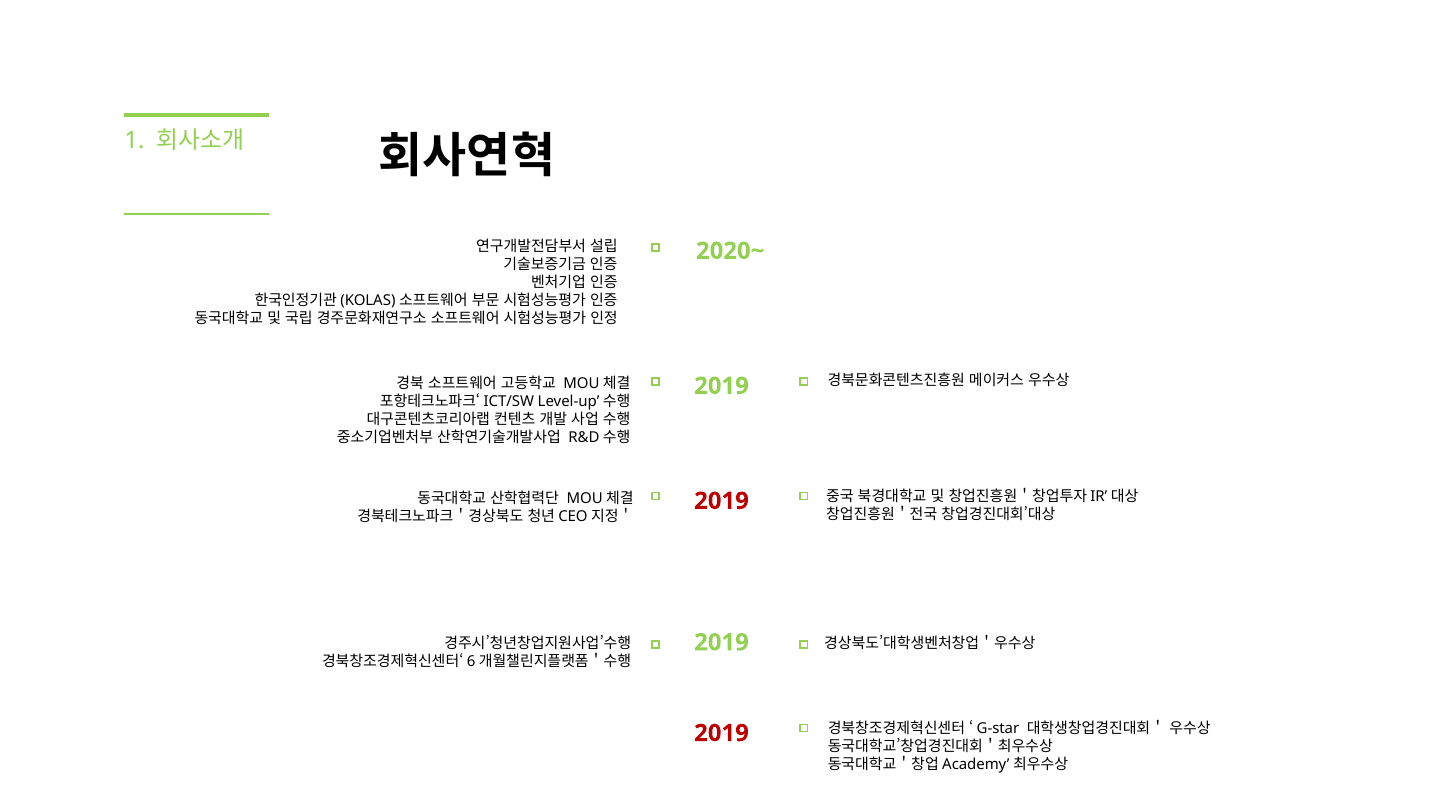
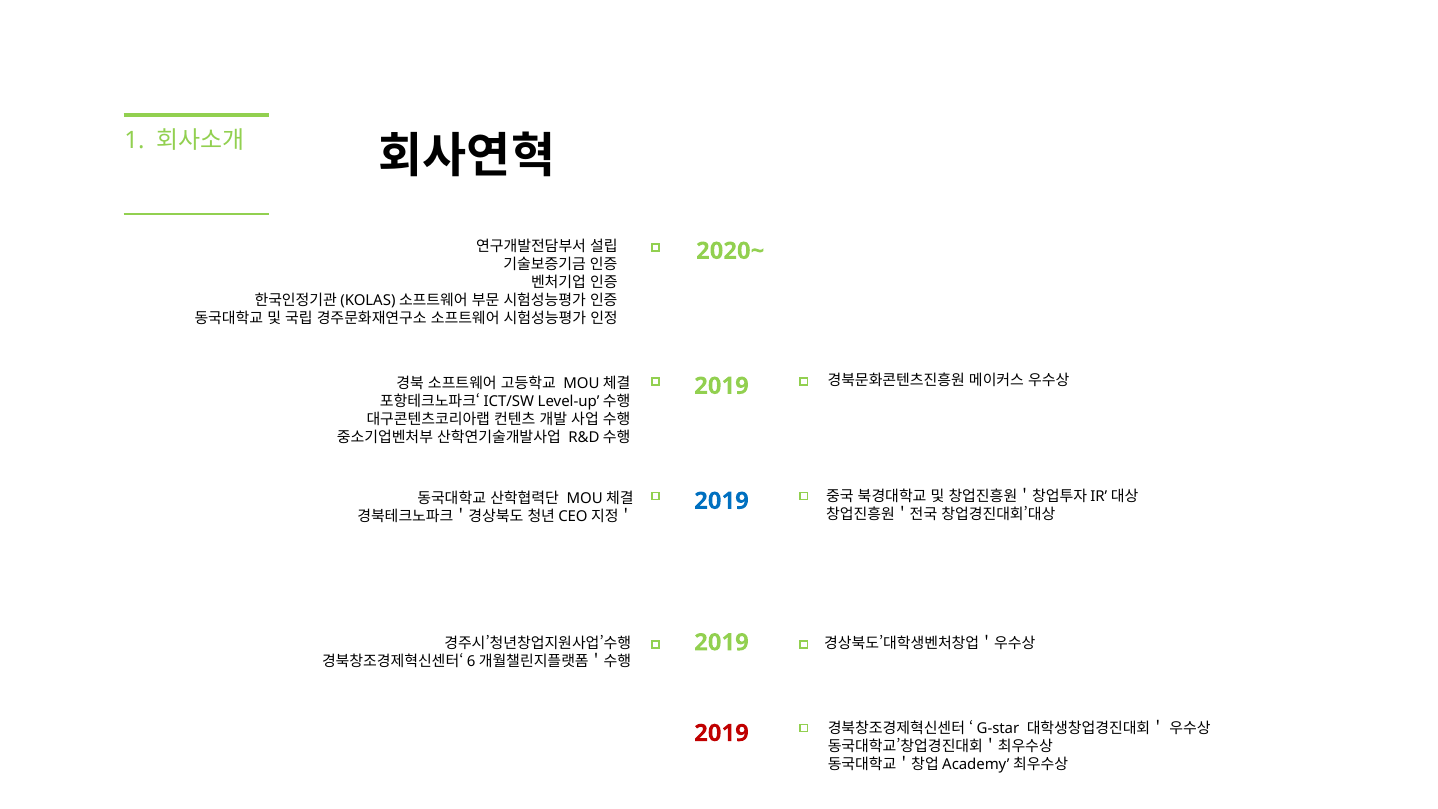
2019 at (722, 501) colour: red -> blue
